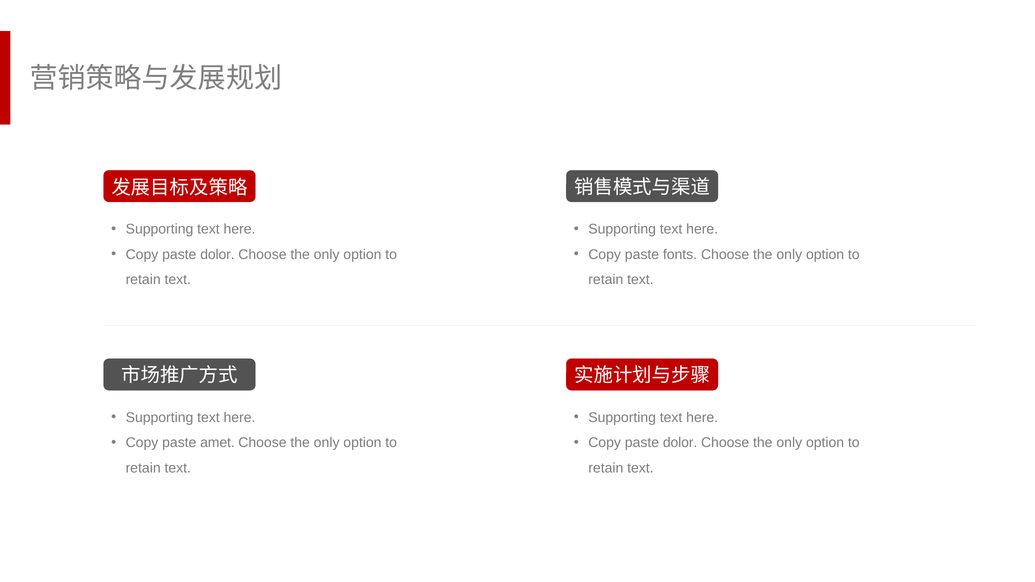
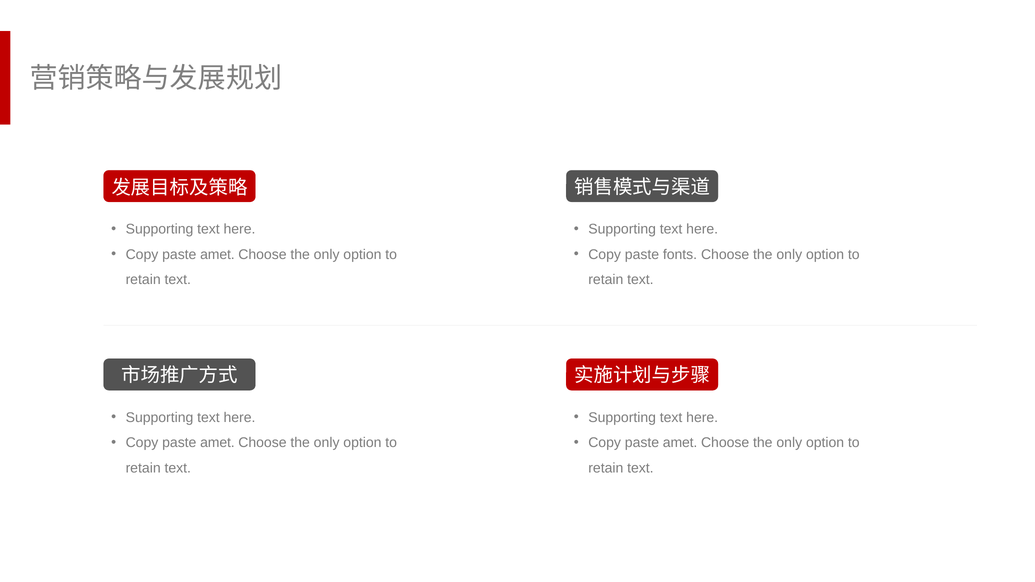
dolor at (217, 254): dolor -> amet
dolor at (680, 443): dolor -> amet
